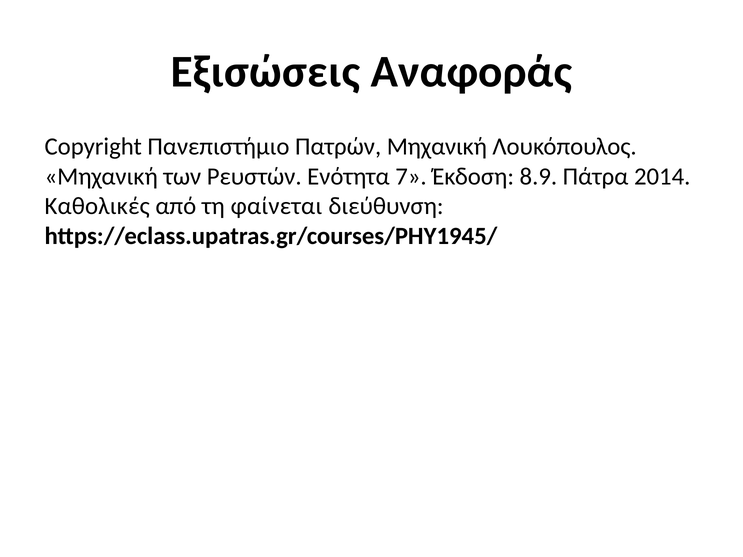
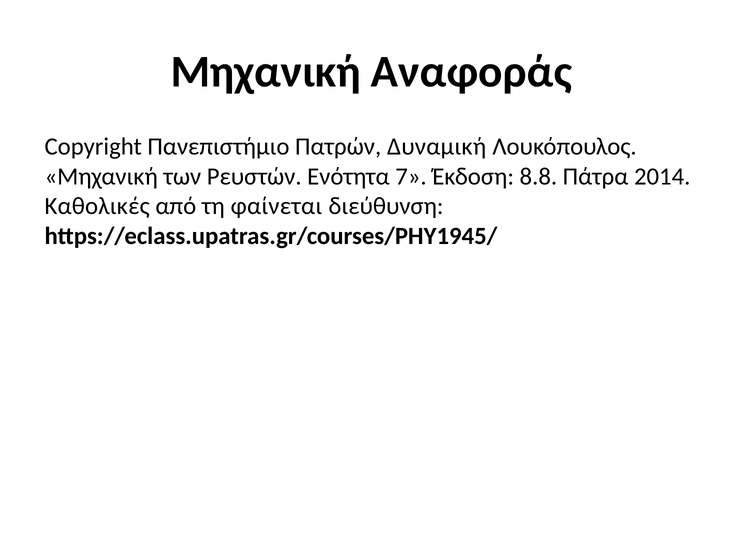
Εξισώσεις at (265, 72): Εξισώσεις -> Μηχανική
Πατρών Μηχανική: Μηχανική -> Δυναμική
8.9: 8.9 -> 8.8
